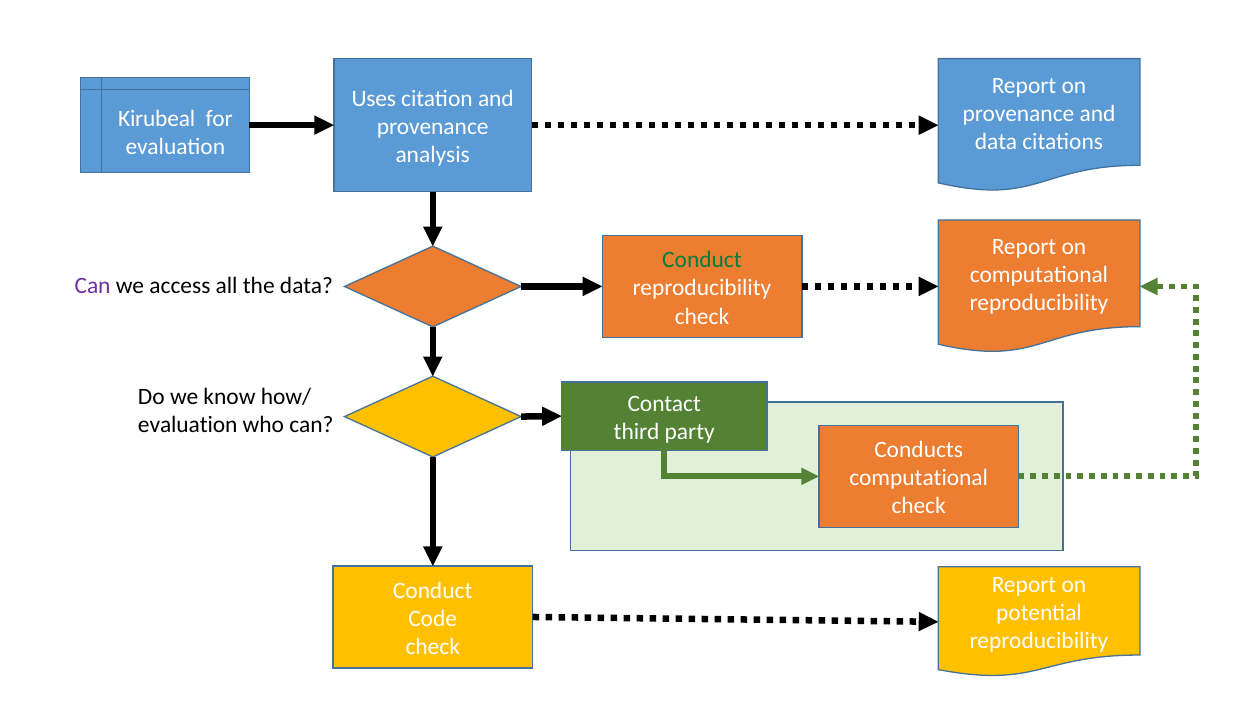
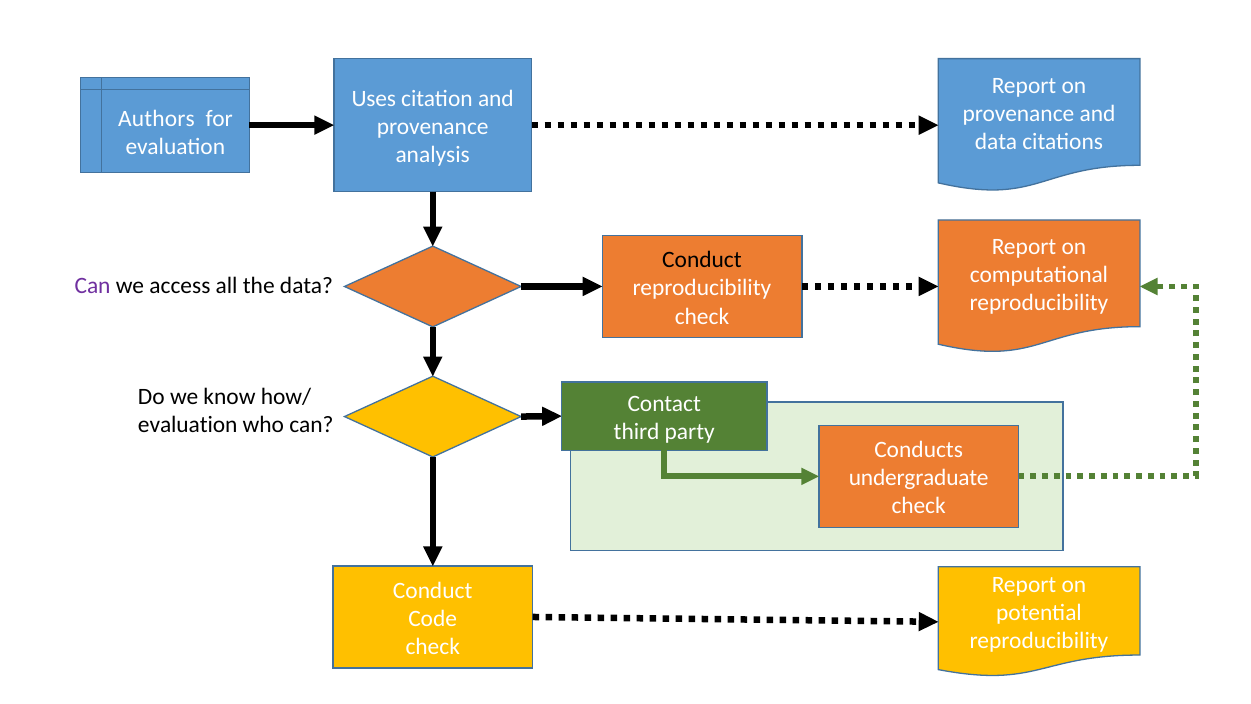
Kirubeal: Kirubeal -> Authors
Conduct at (702, 260) colour: green -> black
computational at (919, 478): computational -> undergraduate
